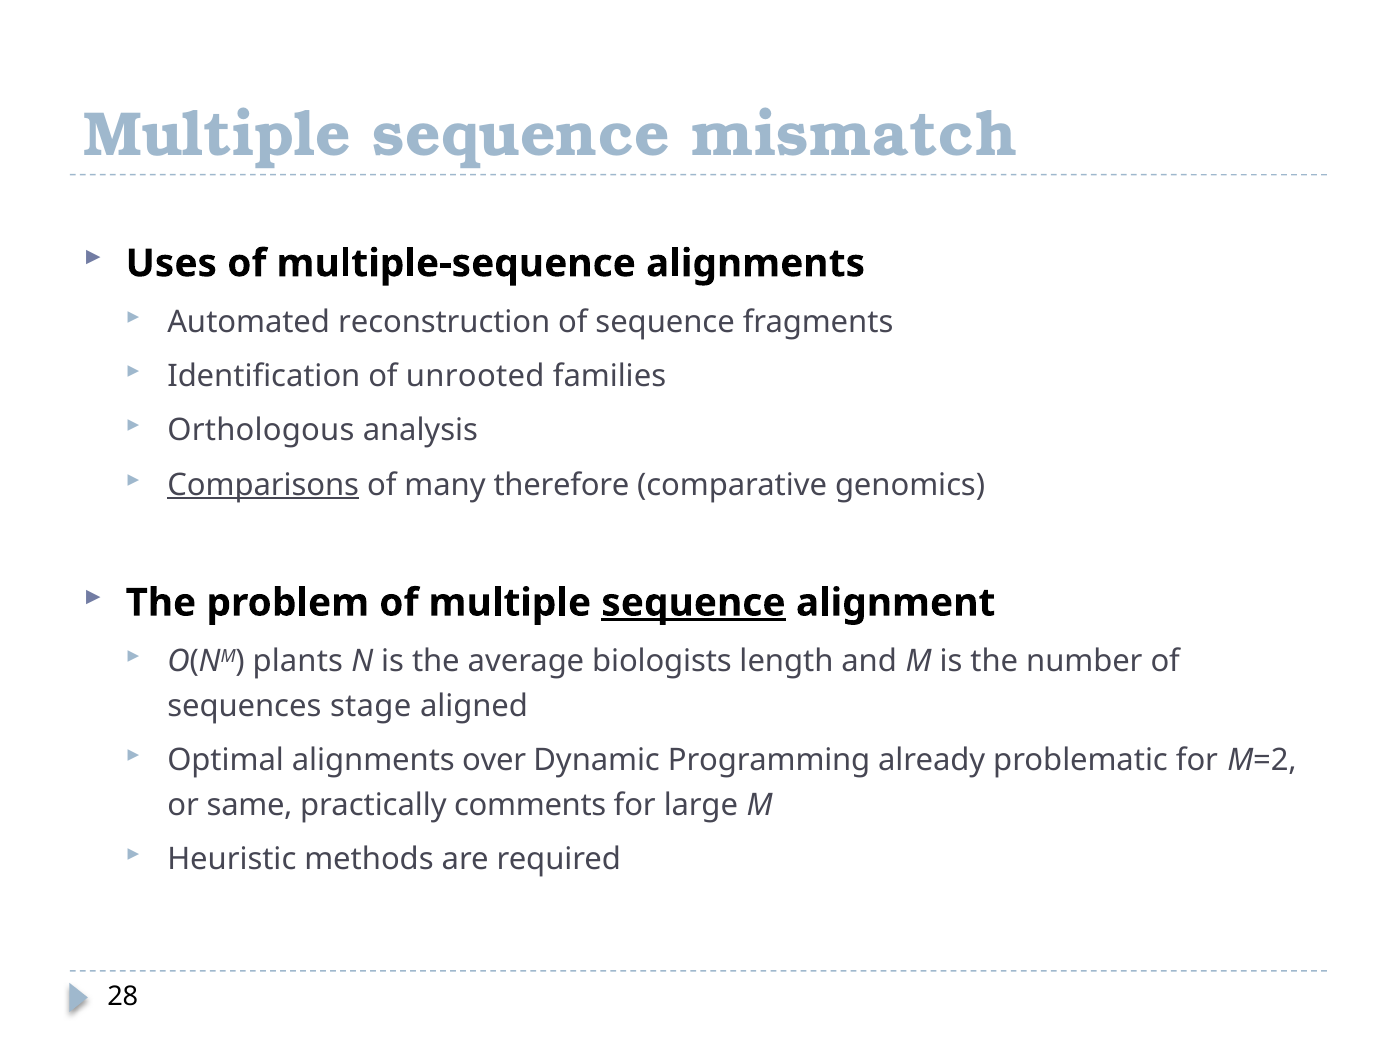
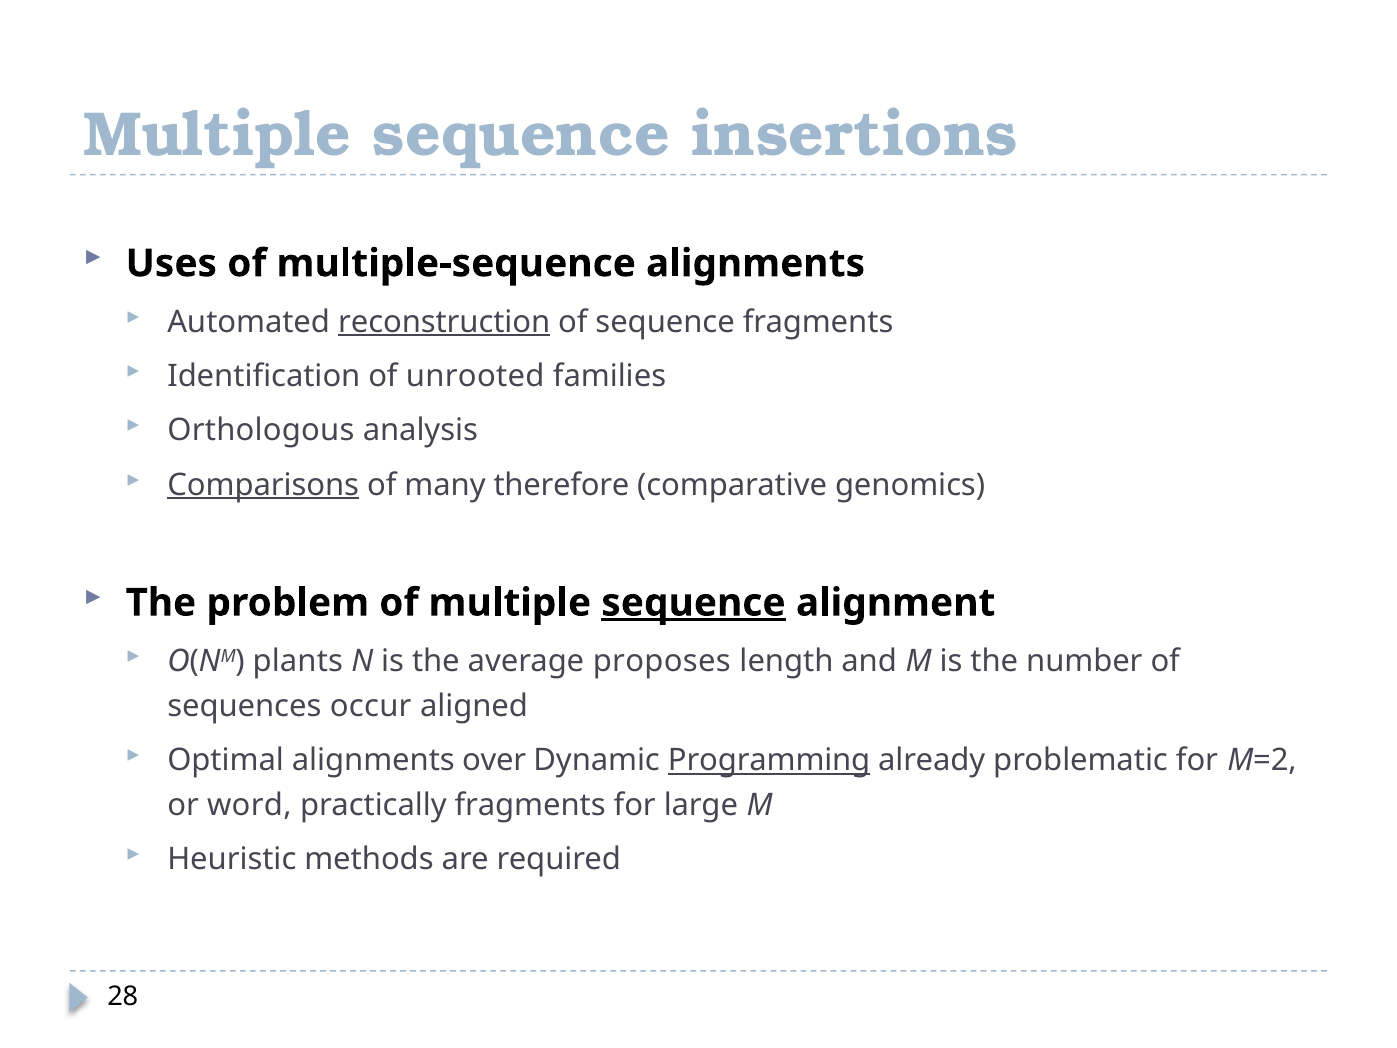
mismatch: mismatch -> insertions
reconstruction underline: none -> present
biologists: biologists -> proposes
stage: stage -> occur
Programming underline: none -> present
same: same -> word
practically comments: comments -> fragments
